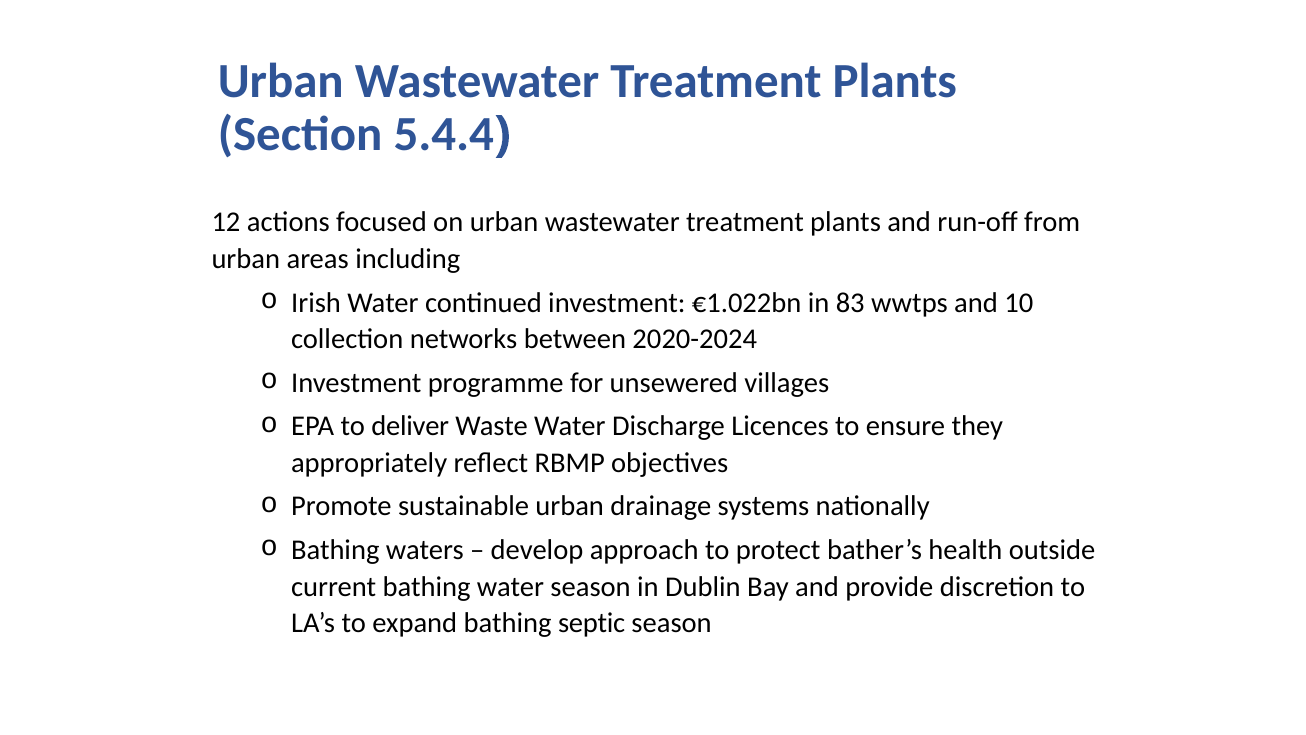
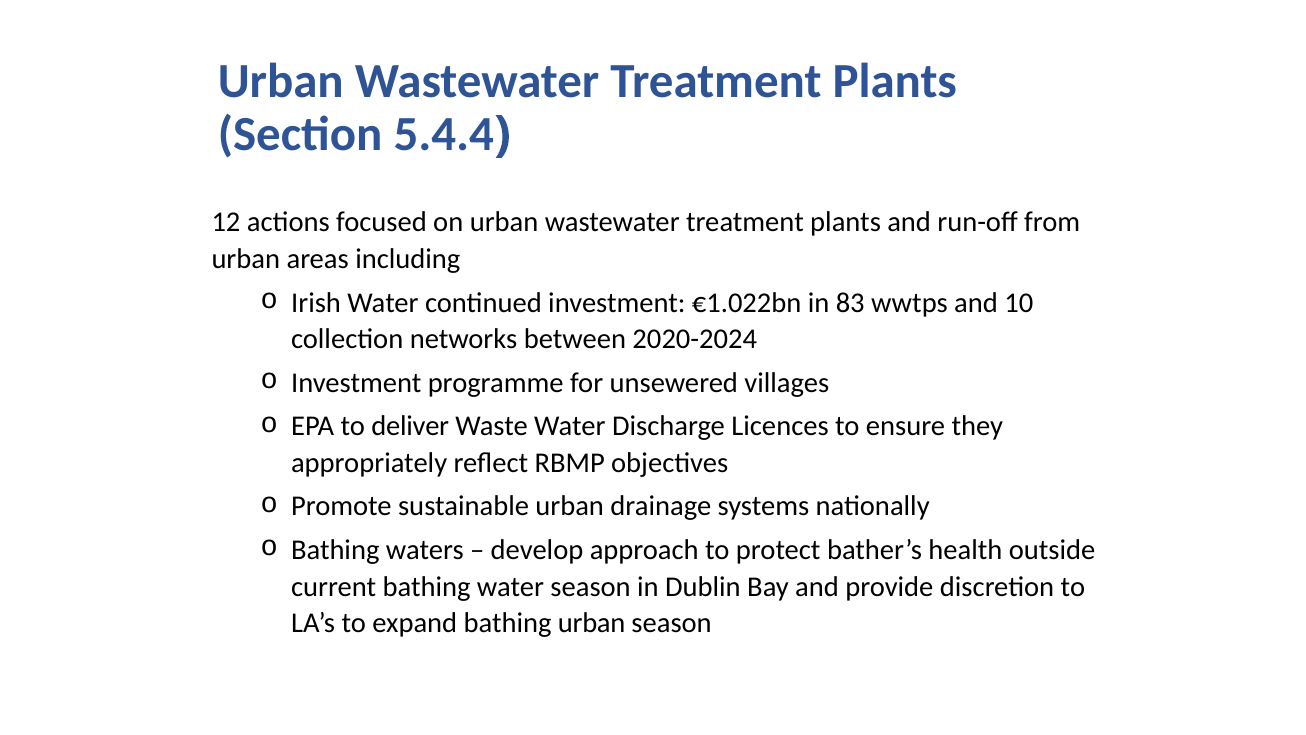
bathing septic: septic -> urban
